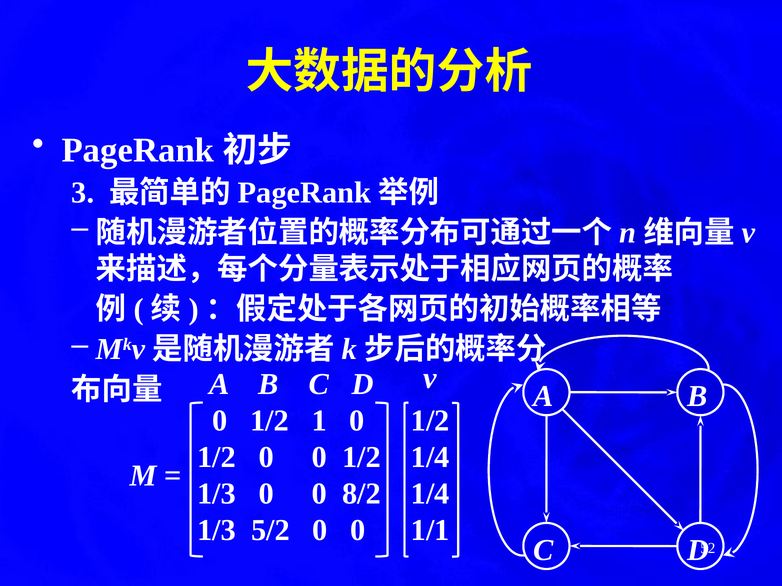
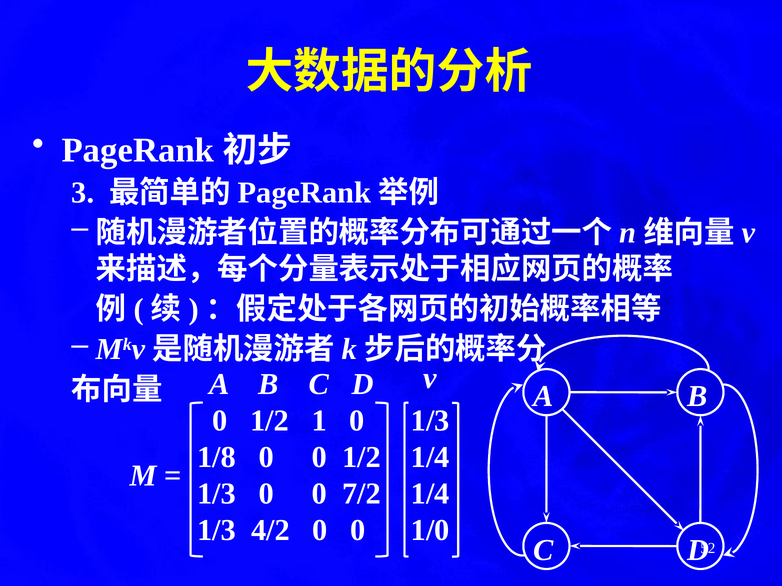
1/2 at (430, 421): 1/2 -> 1/3
1/2 at (216, 458): 1/2 -> 1/8
8/2: 8/2 -> 7/2
5/2: 5/2 -> 4/2
1/1: 1/1 -> 1/0
